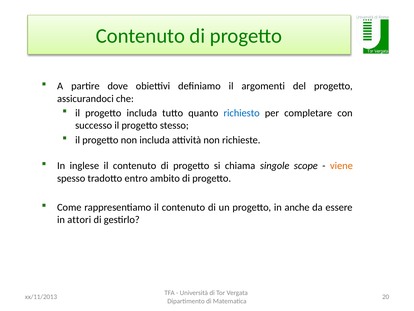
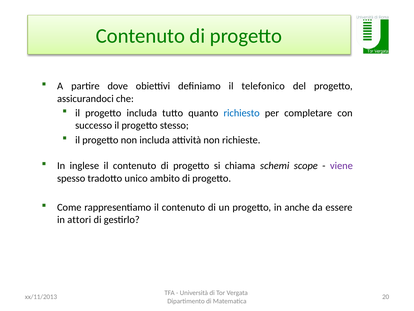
argomenti: argomenti -> telefonico
singole: singole -> schemi
viene colour: orange -> purple
entro: entro -> unico
